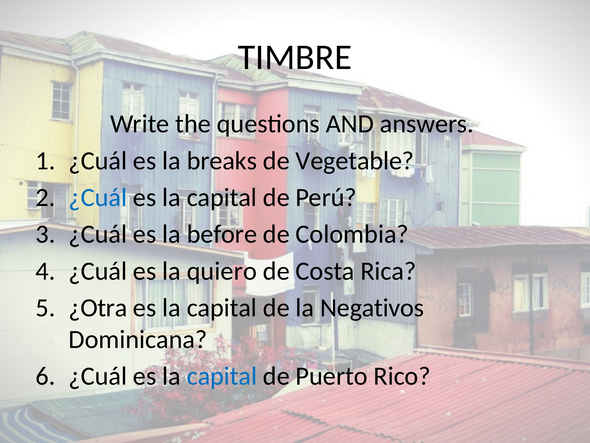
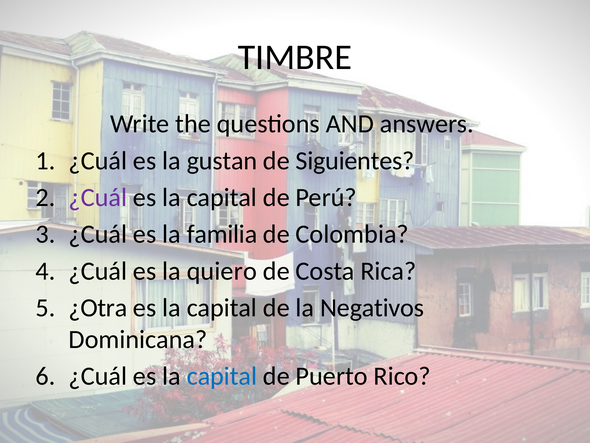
breaks: breaks -> gustan
Vegetable: Vegetable -> Siguientes
¿Cuál at (98, 197) colour: blue -> purple
before: before -> familia
